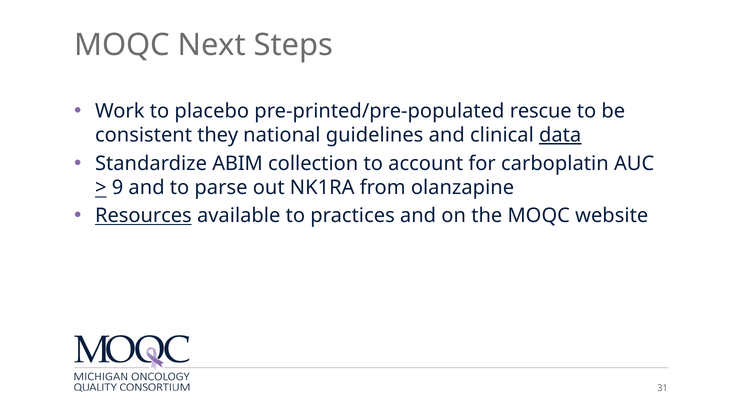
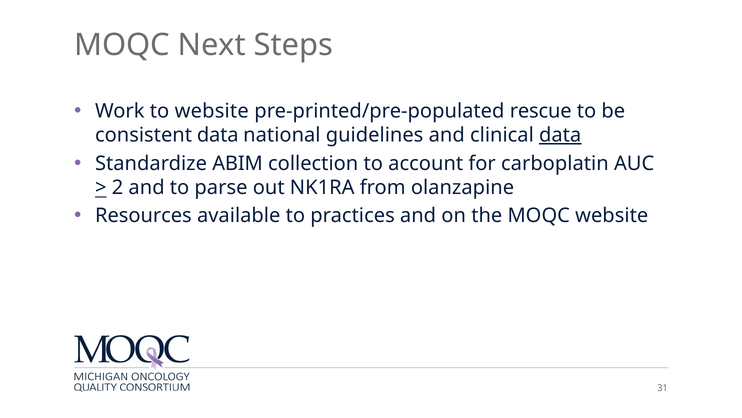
to placebo: placebo -> website
consistent they: they -> data
9: 9 -> 2
Resources underline: present -> none
